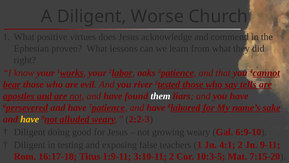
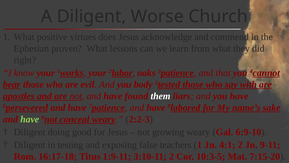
river: river -> body
tells: tells -> with
have at (30, 119) colour: yellow -> light green
alluded: alluded -> conceal
